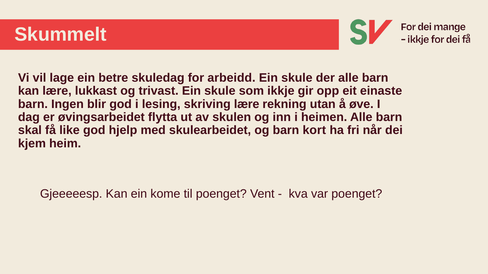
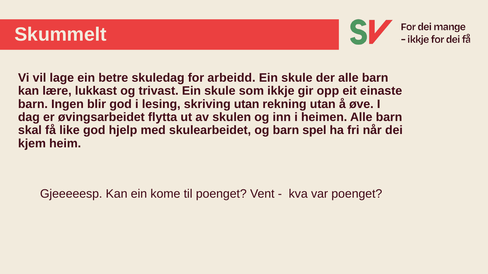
skriving lære: lære -> utan
kort: kort -> spel
